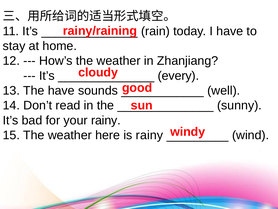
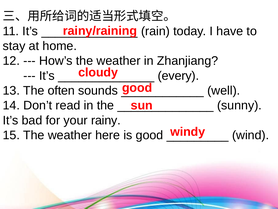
The have: have -> often
is rainy: rainy -> good
